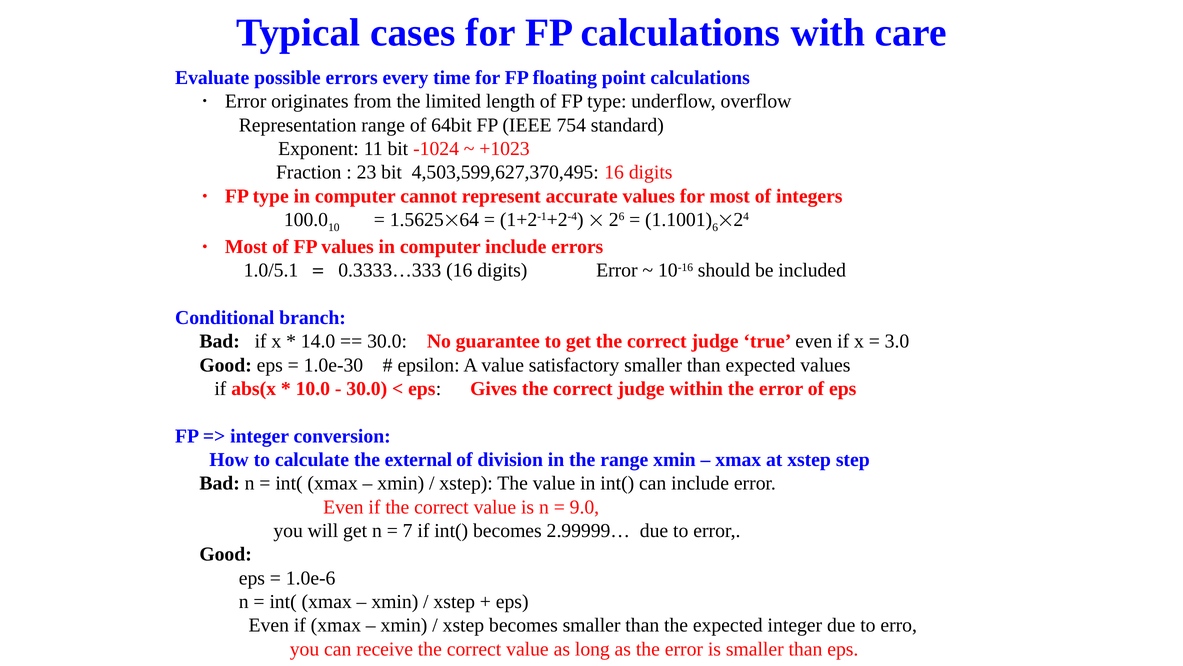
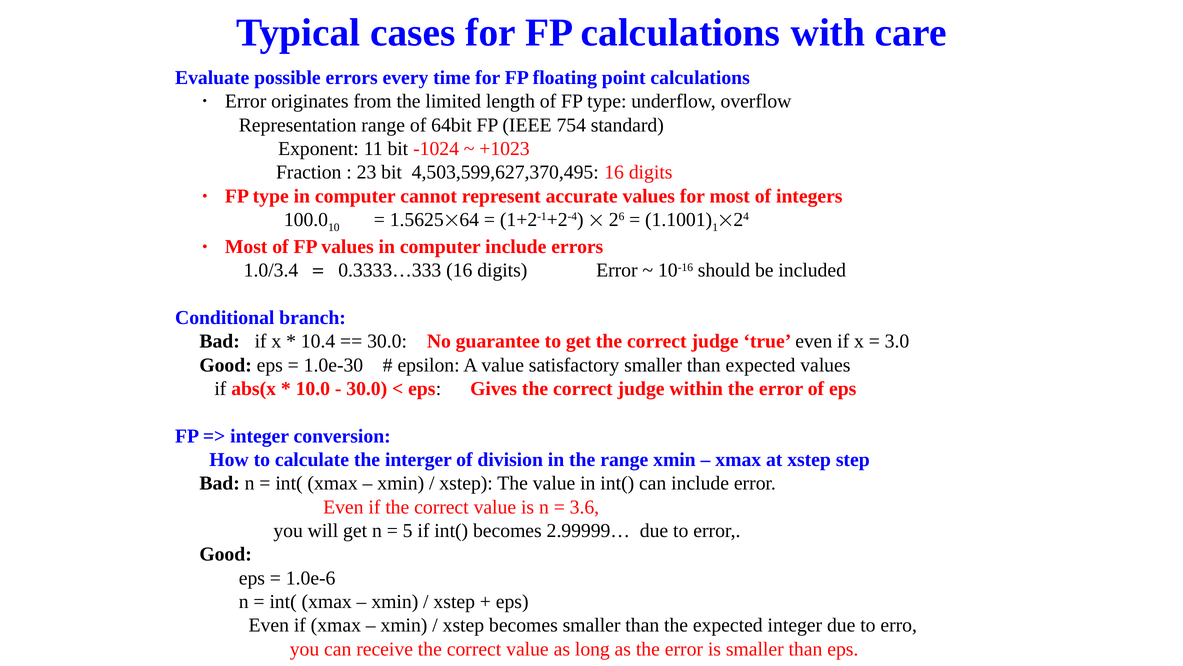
6: 6 -> 1
1.0/5.1: 1.0/5.1 -> 1.0/3.4
14.0: 14.0 -> 10.4
external: external -> interger
9.0: 9.0 -> 3.6
7: 7 -> 5
